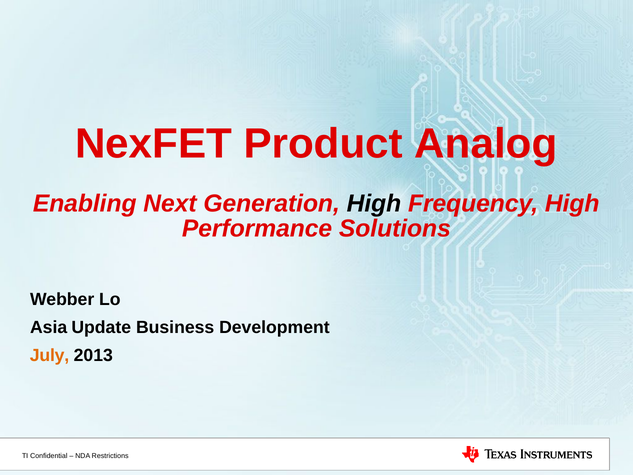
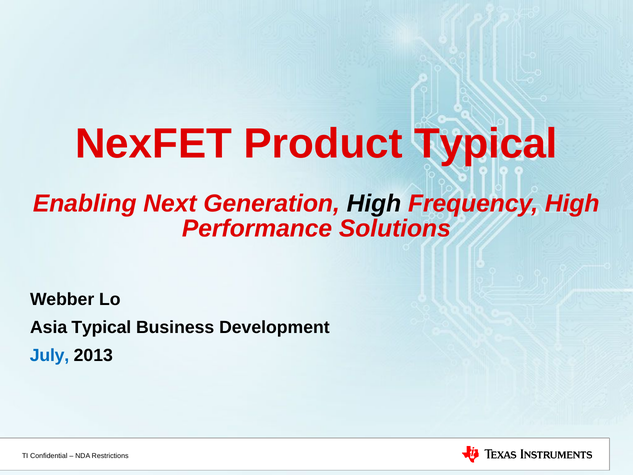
Product Analog: Analog -> Typical
Asia Update: Update -> Typical
July colour: orange -> blue
